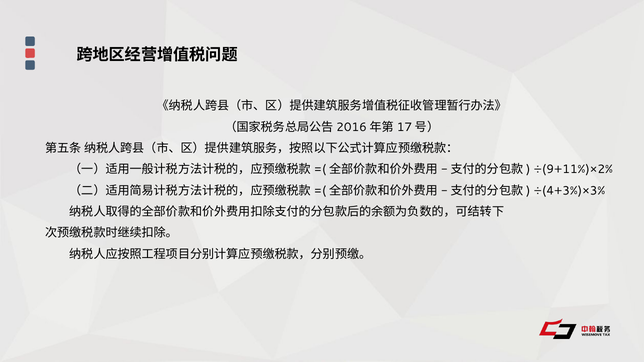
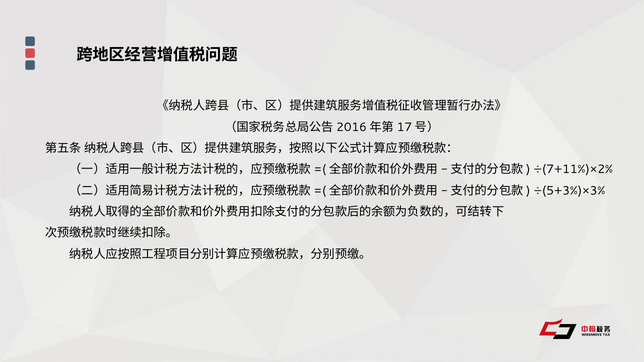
÷(9+11%)×2%: ÷(9+11%)×2% -> ÷(7+11%)×2%
÷(4+3%)×3%: ÷(4+3%)×3% -> ÷(5+3%)×3%
